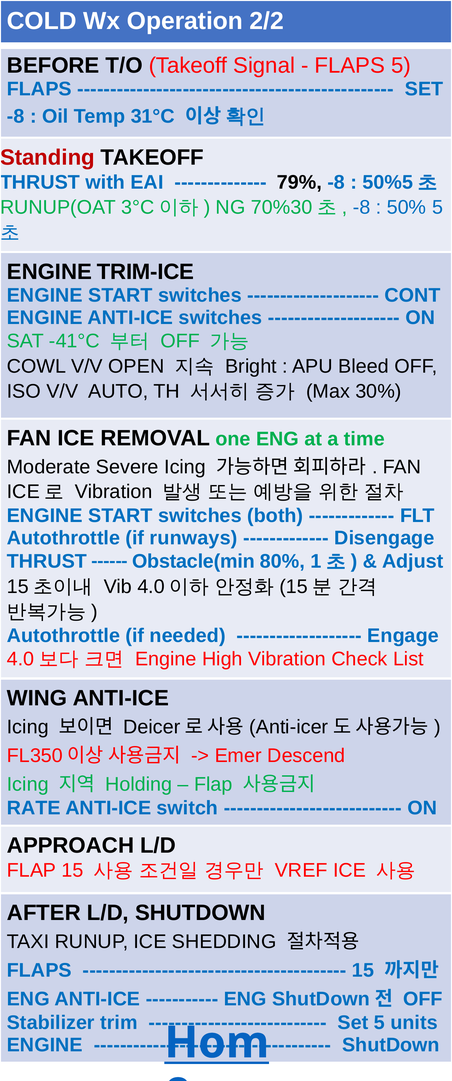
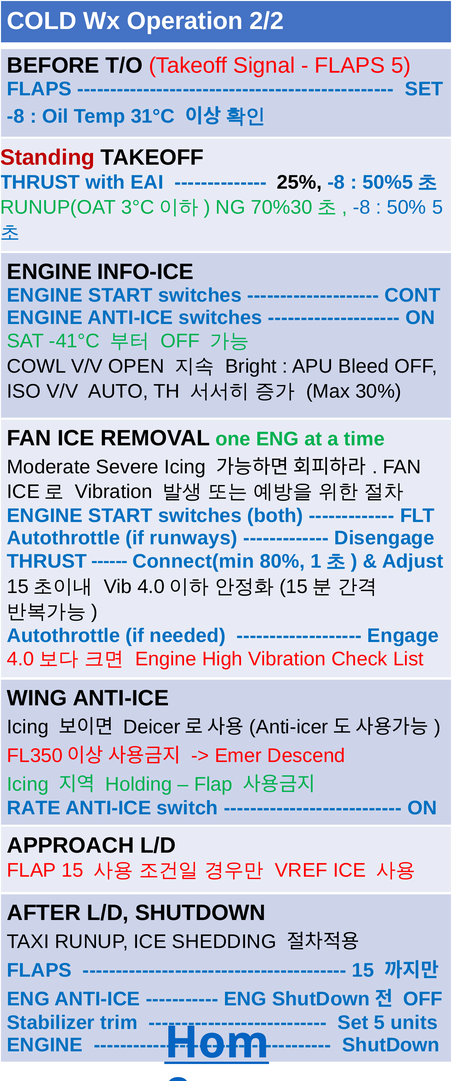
79%: 79% -> 25%
TRIM-ICE: TRIM-ICE -> INFO-ICE
Obstacle(min: Obstacle(min -> Connect(min
